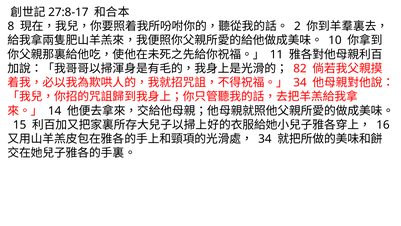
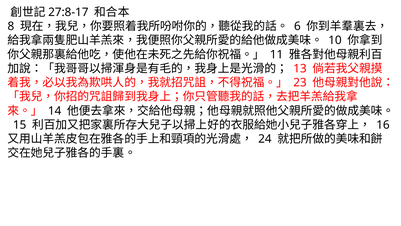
2: 2 -> 6
82: 82 -> 13
34 at (300, 83): 34 -> 23
34 at (265, 139): 34 -> 24
